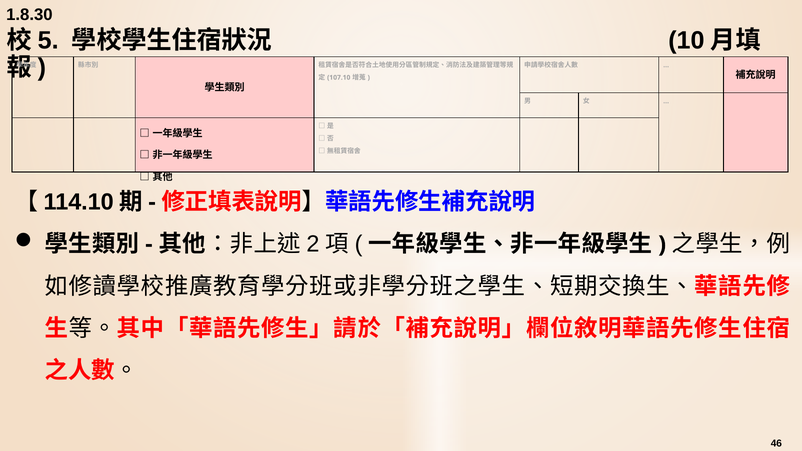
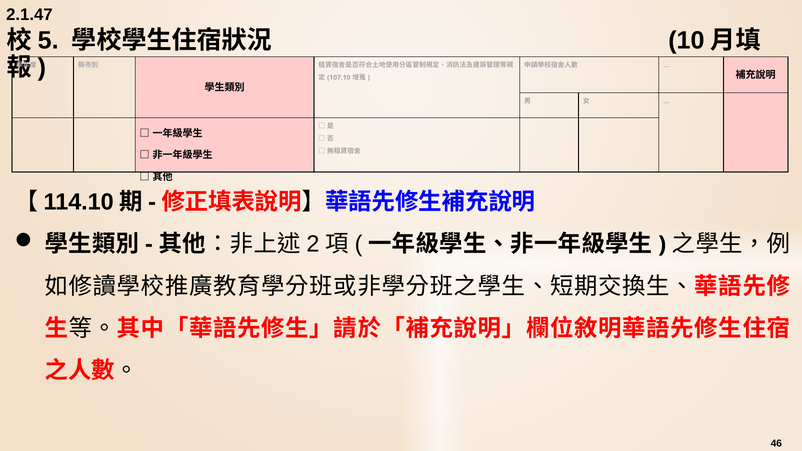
1.8.30: 1.8.30 -> 2.1.47
